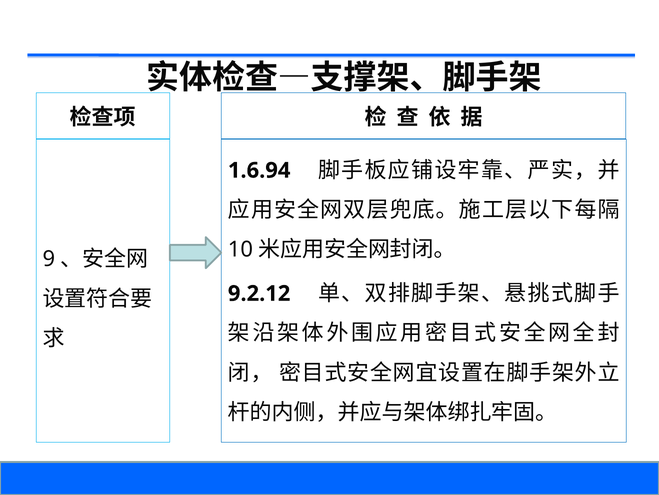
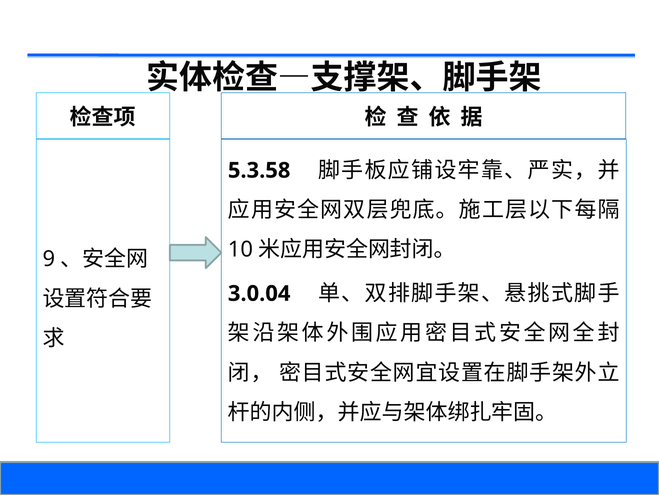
1.6.94: 1.6.94 -> 5.3.58
9.2.12: 9.2.12 -> 3.0.04
